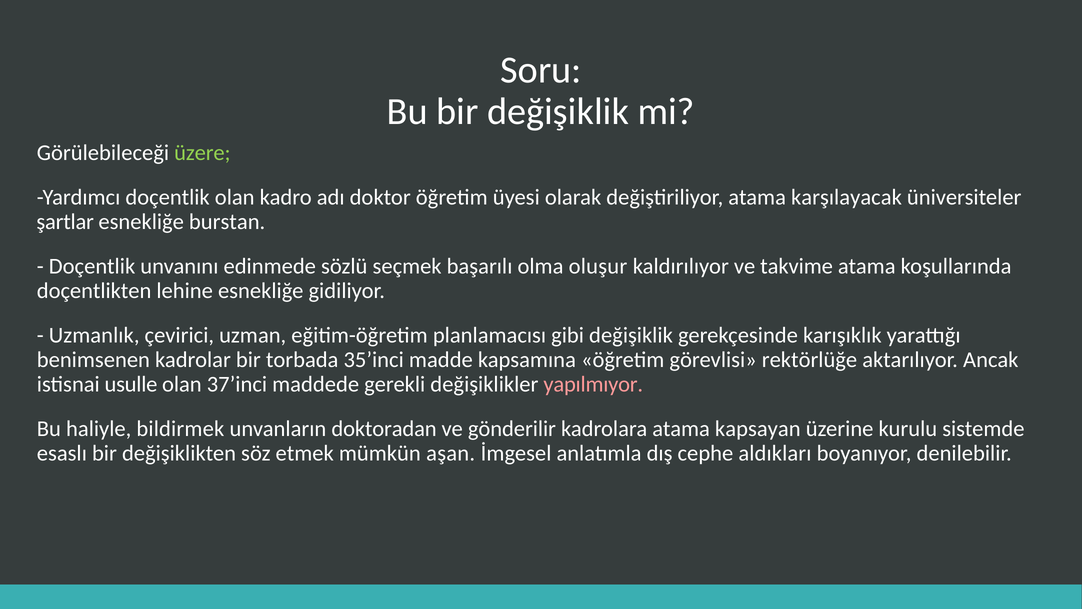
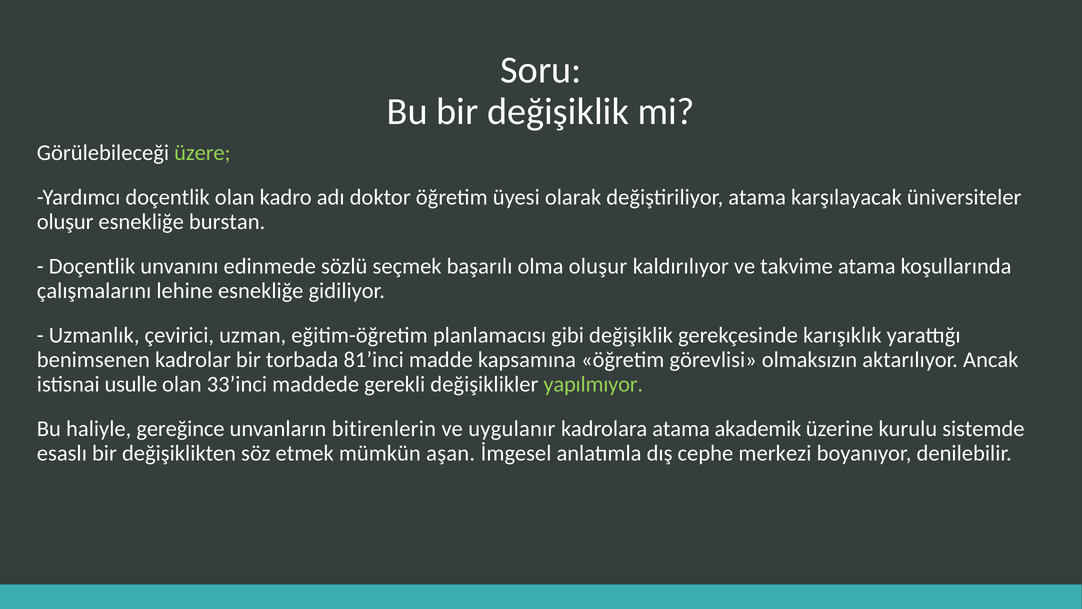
şartlar at (65, 222): şartlar -> oluşur
doçentlikten: doçentlikten -> çalışmalarını
35’inci: 35’inci -> 81’inci
rektörlüğe: rektörlüğe -> olmaksızın
37’inci: 37’inci -> 33’inci
yapılmıyor colour: pink -> light green
bildirmek: bildirmek -> gereğince
doktoradan: doktoradan -> bitirenlerin
gönderilir: gönderilir -> uygulanır
kapsayan: kapsayan -> akademik
aldıkları: aldıkları -> merkezi
